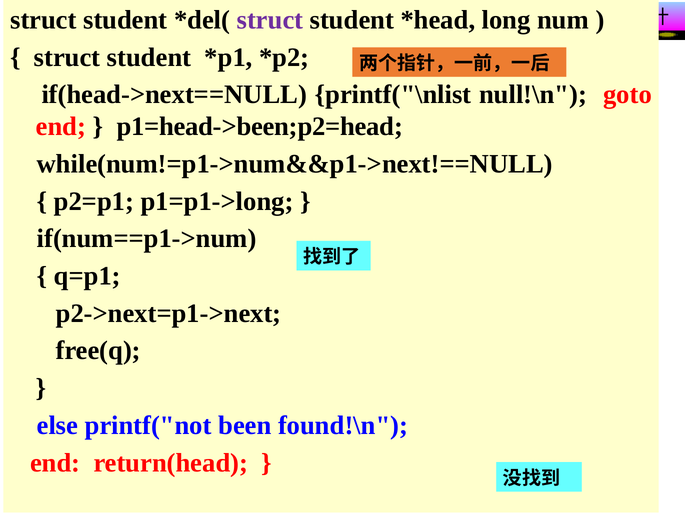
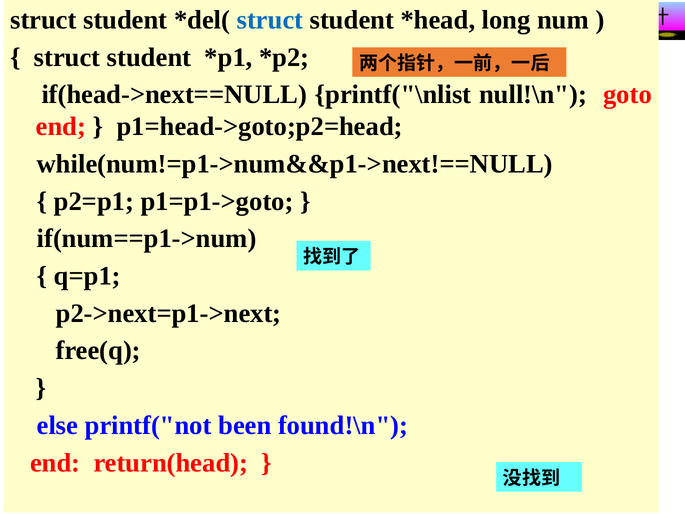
struct at (270, 20) colour: purple -> blue
p1=head->been;p2=head: p1=head->been;p2=head -> p1=head->goto;p2=head
p1=p1->long: p1=p1->long -> p1=p1->goto
